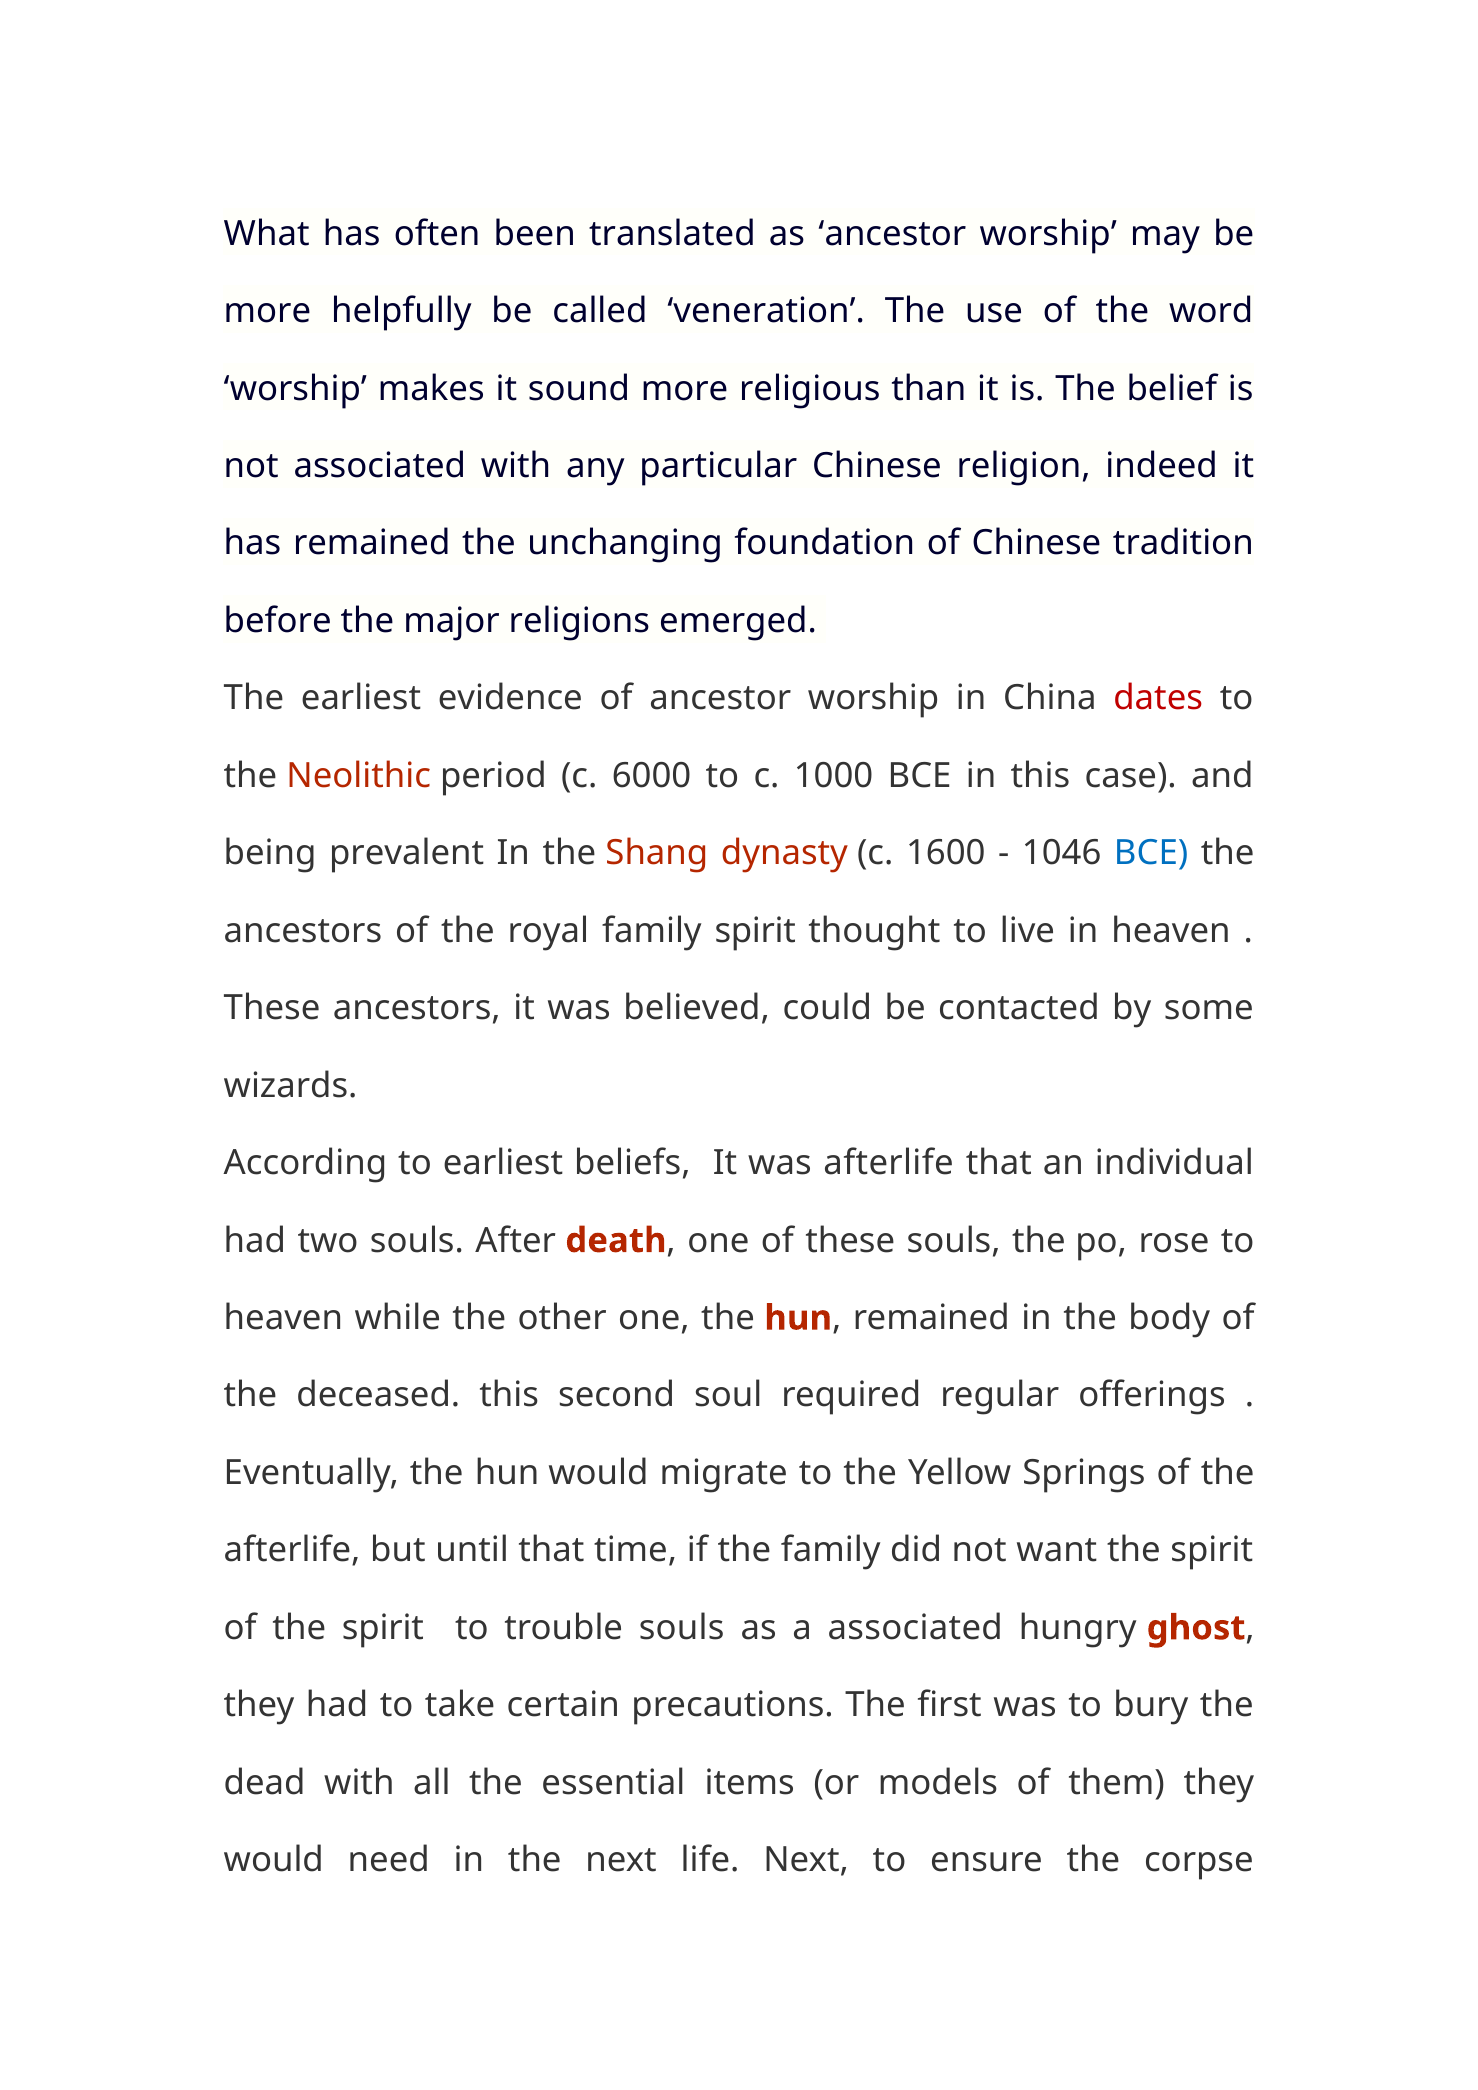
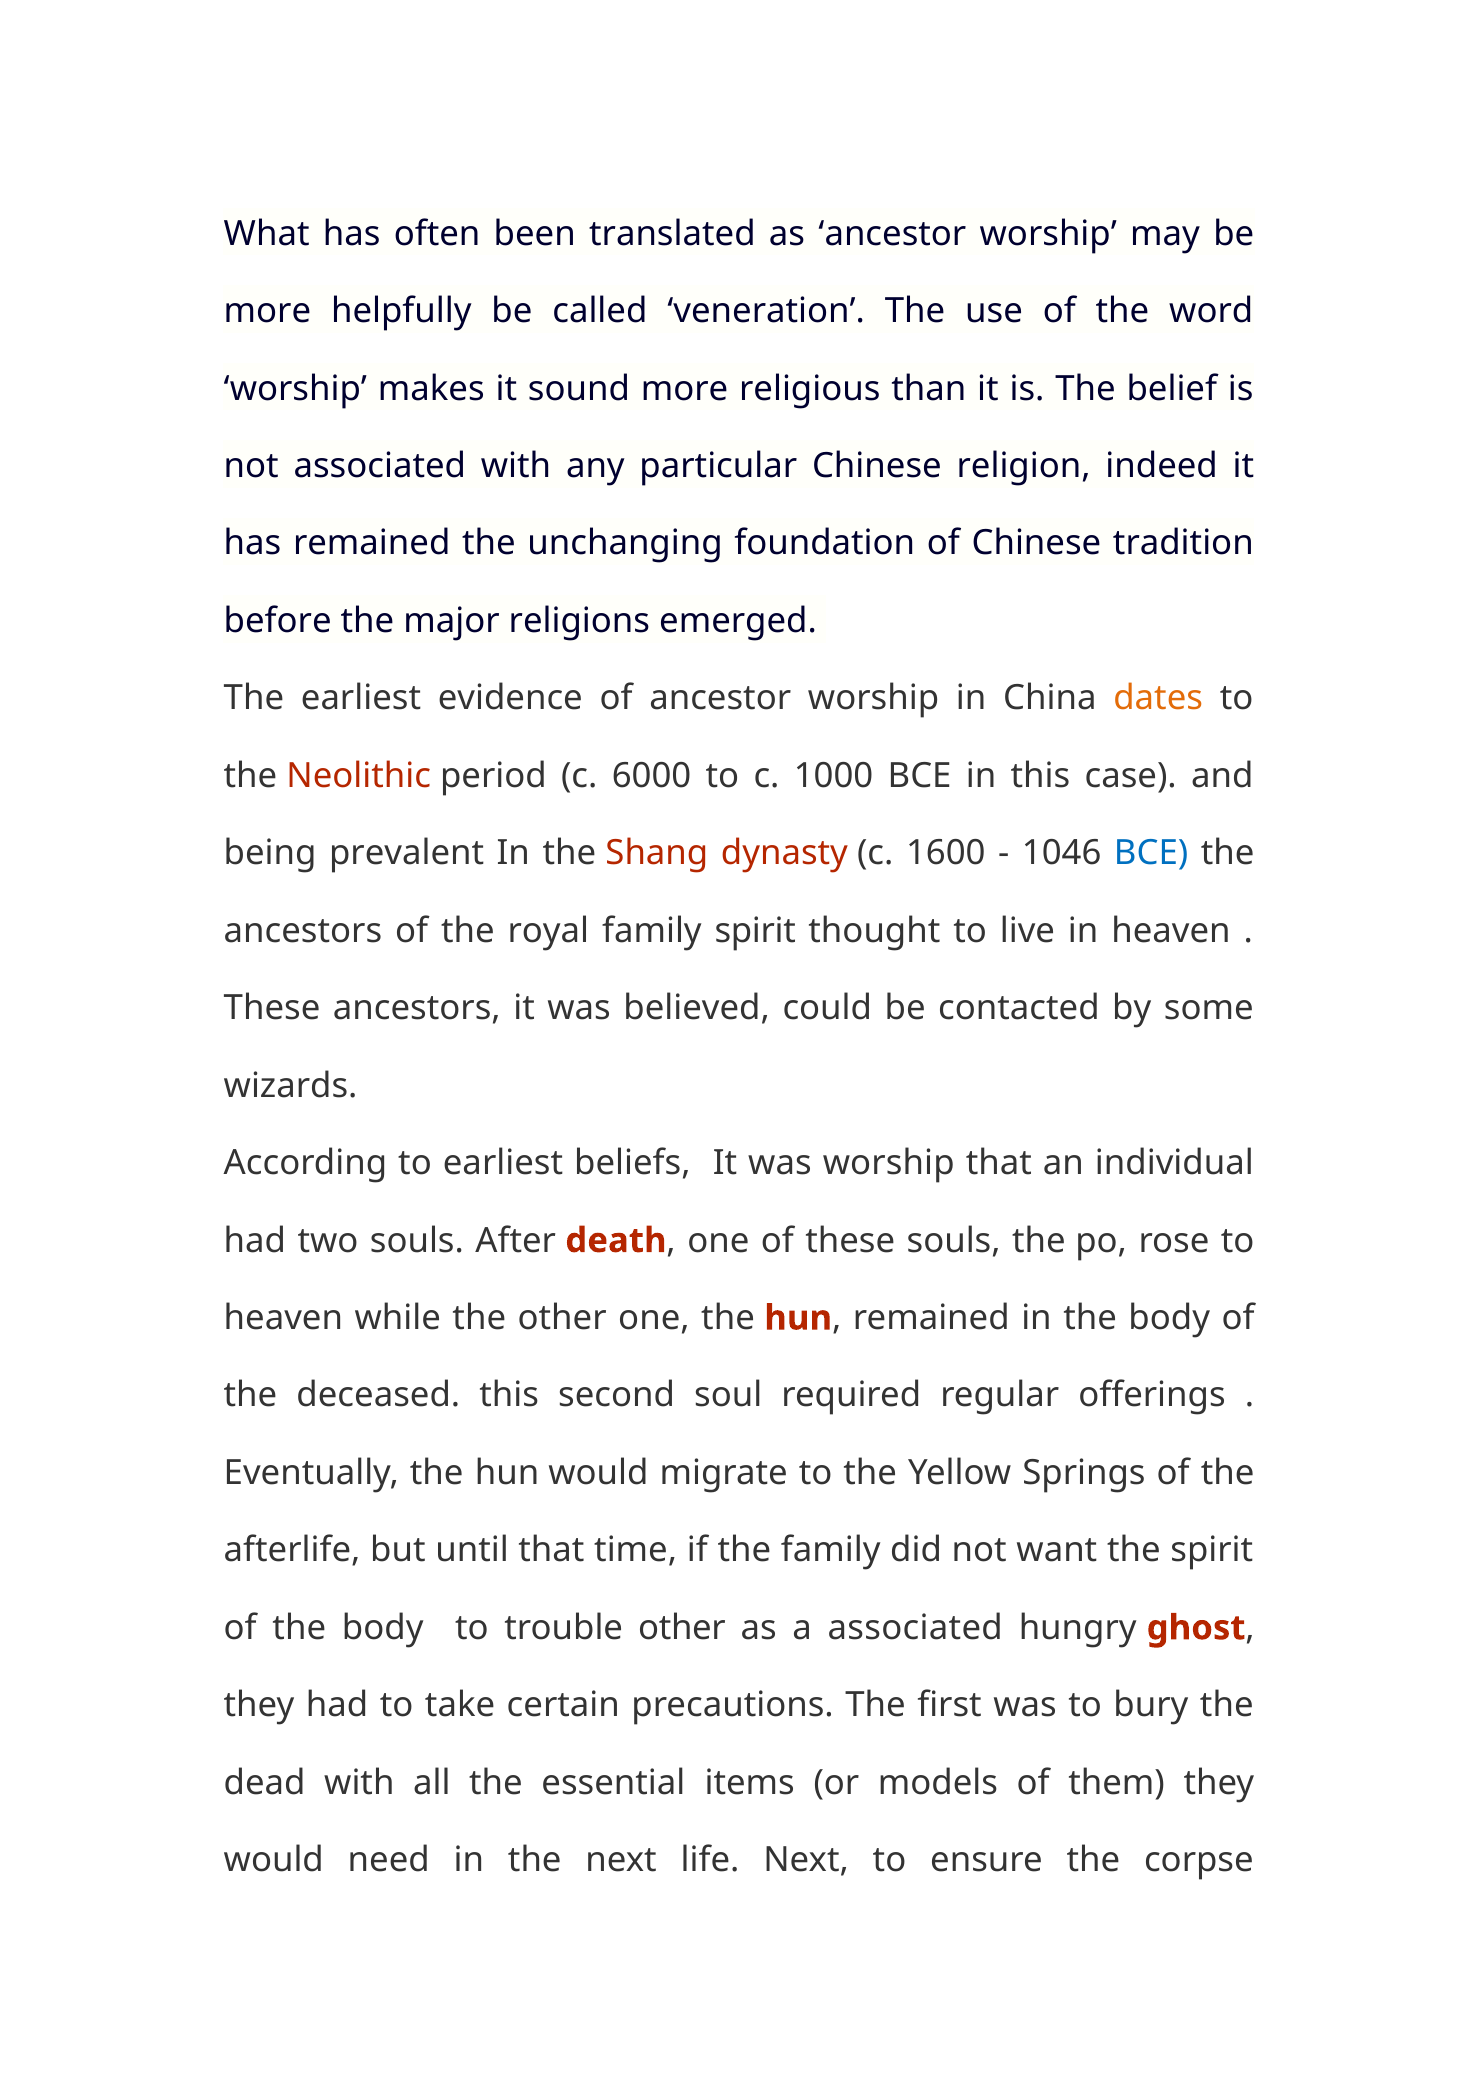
dates colour: red -> orange
was afterlife: afterlife -> worship
of the spirit: spirit -> body
trouble souls: souls -> other
